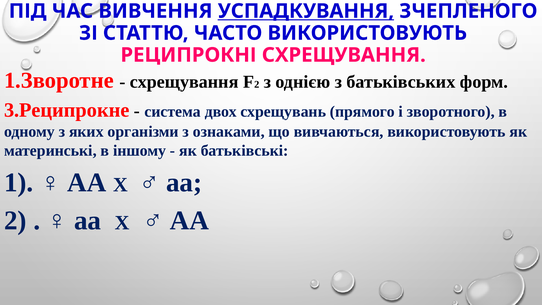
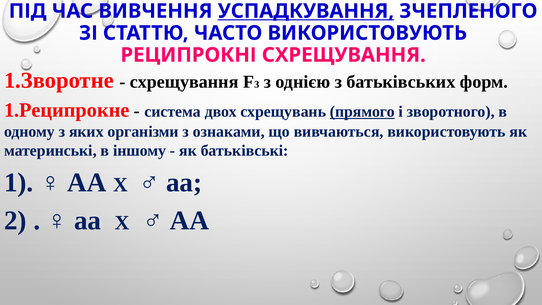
2 at (257, 85): 2 -> 3
3.Реципрокне: 3.Реципрокне -> 1.Реципрокне
прямого underline: none -> present
